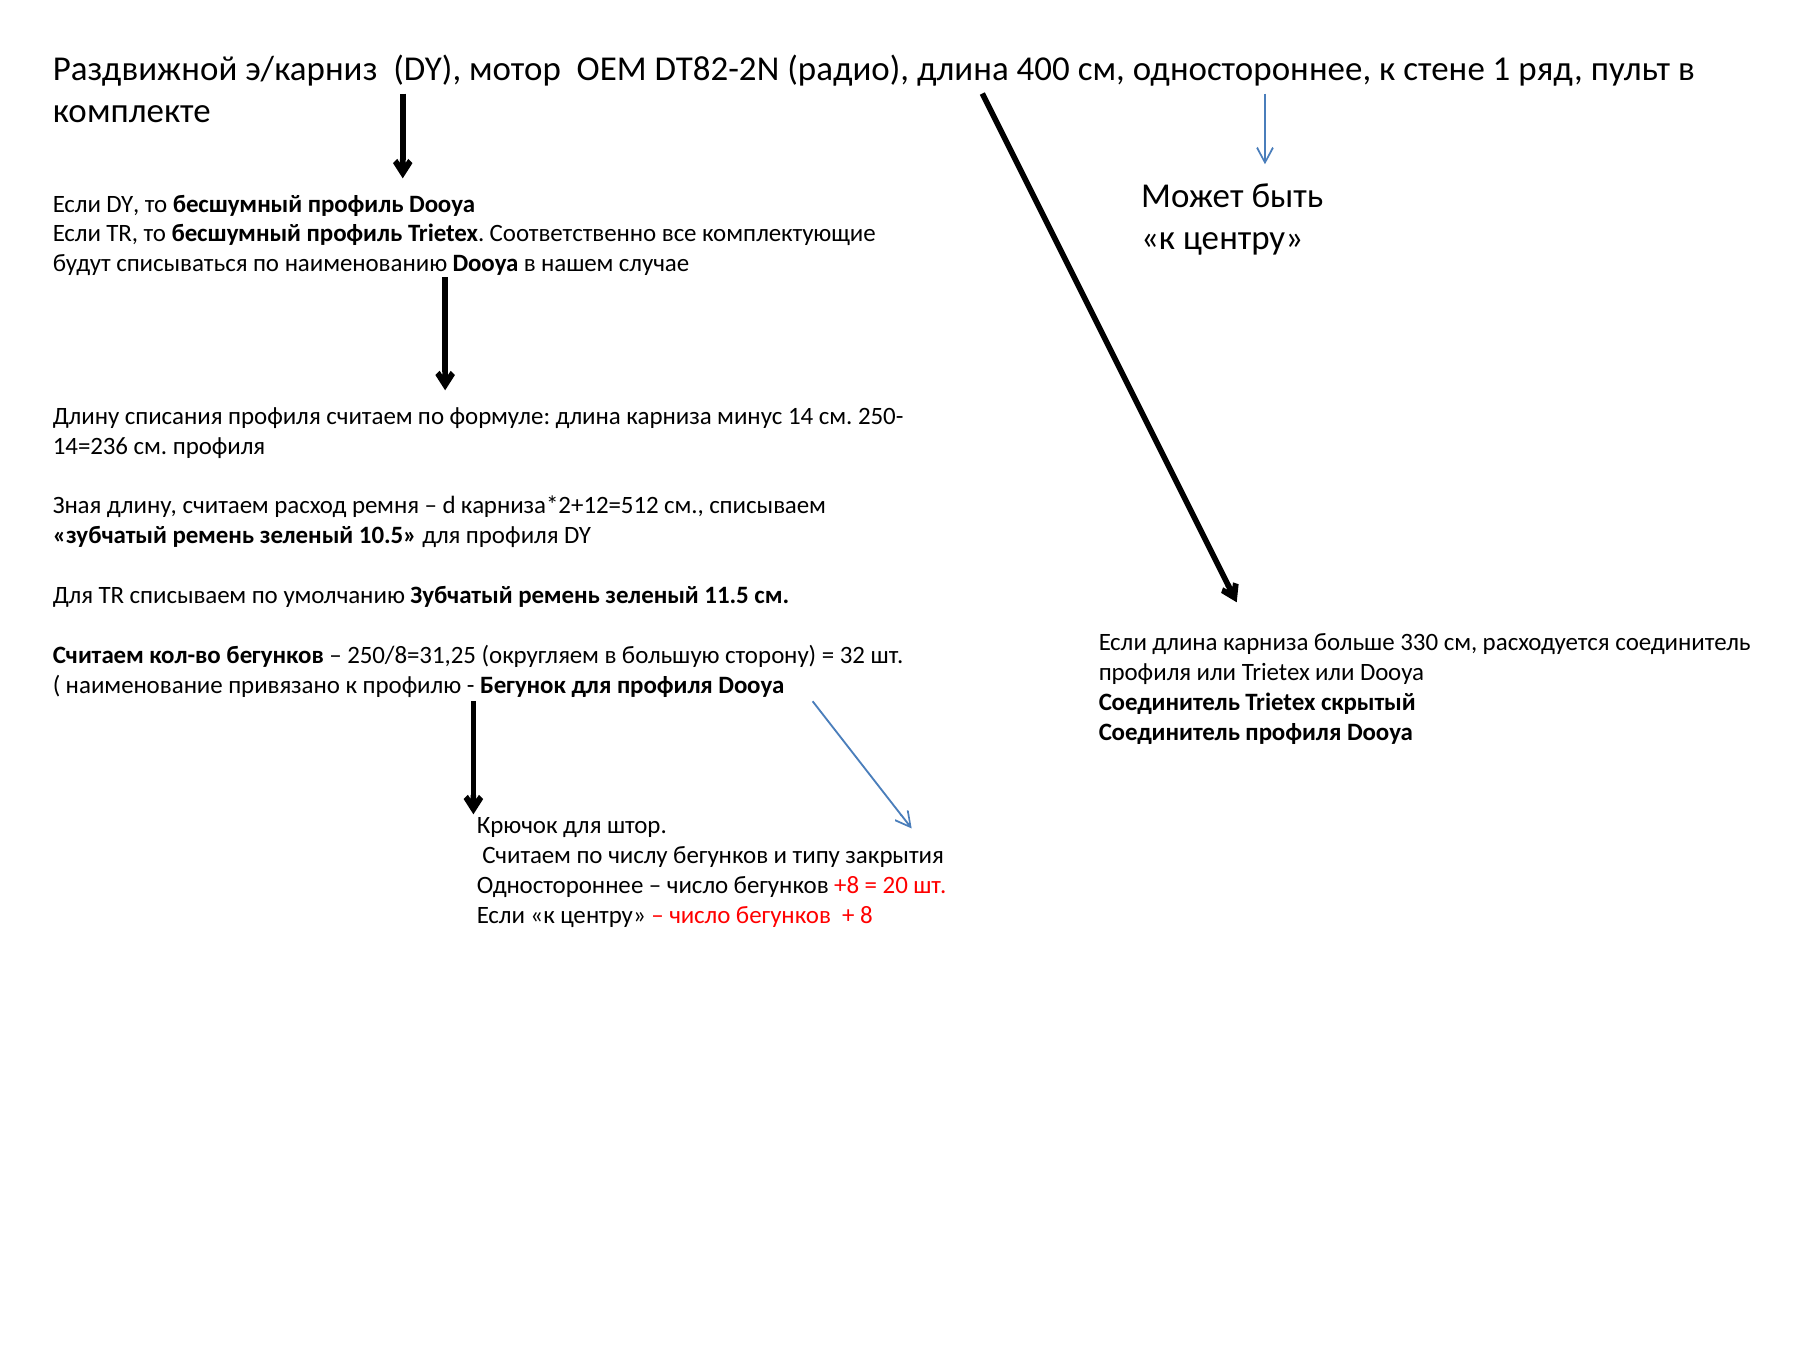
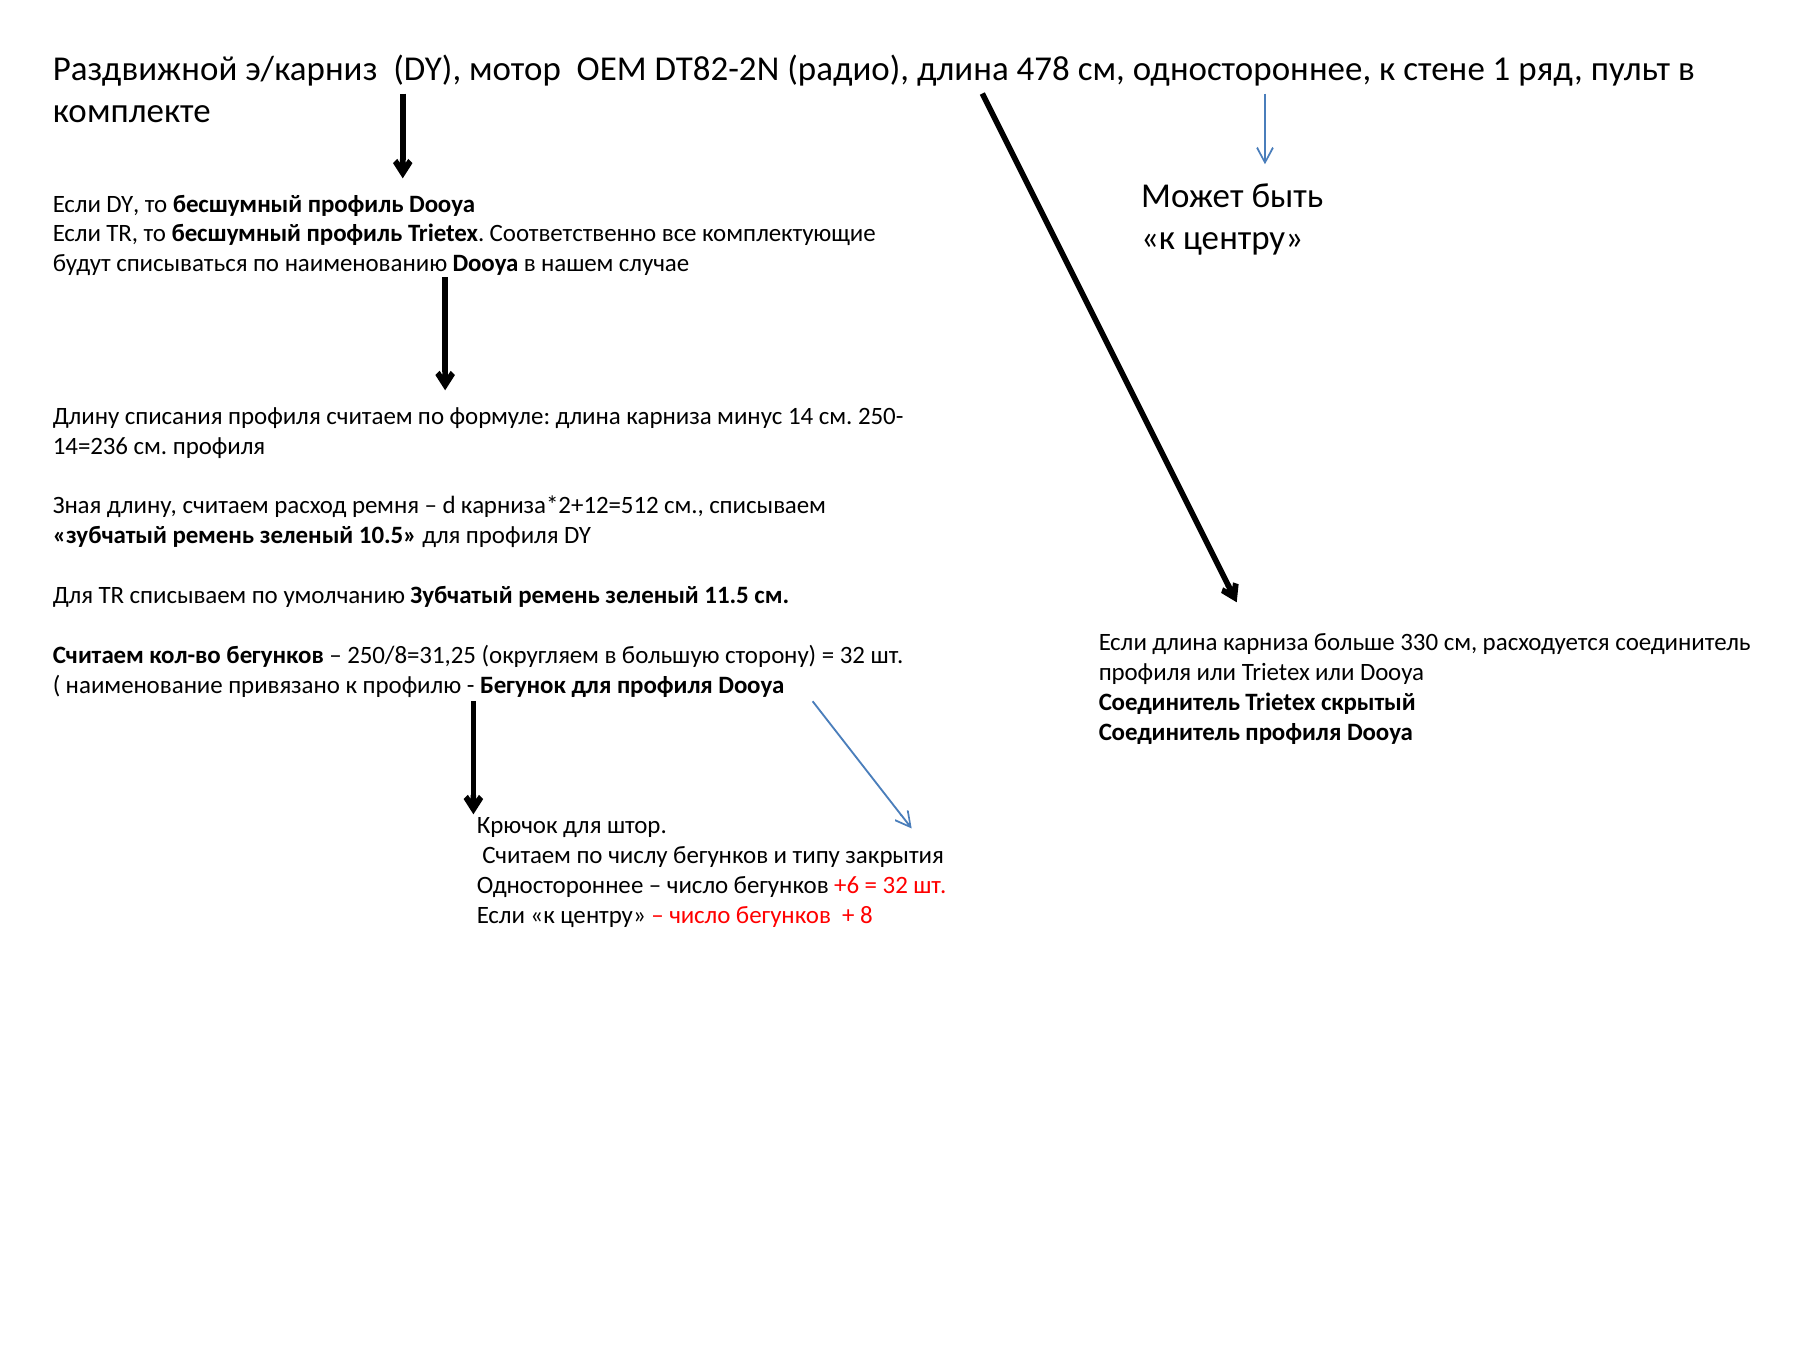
400: 400 -> 478
+8: +8 -> +6
20 at (895, 886): 20 -> 32
